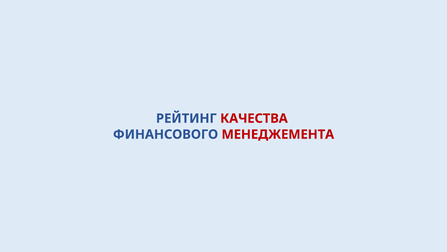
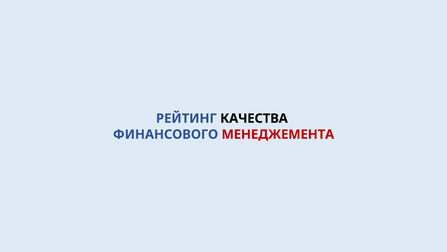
КАЧЕСТВА colour: red -> black
